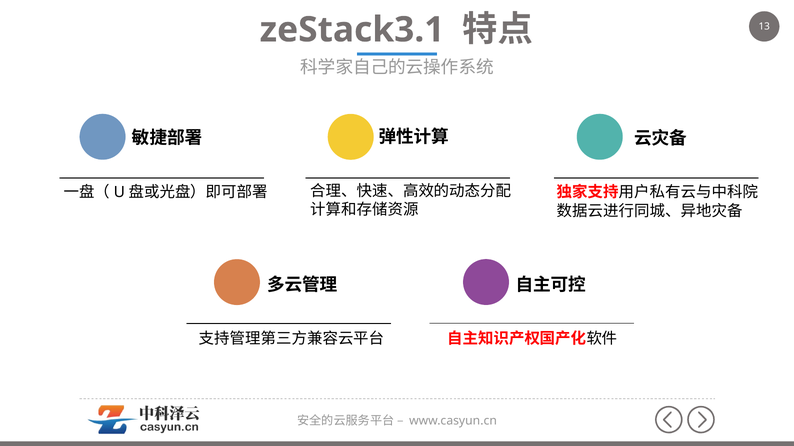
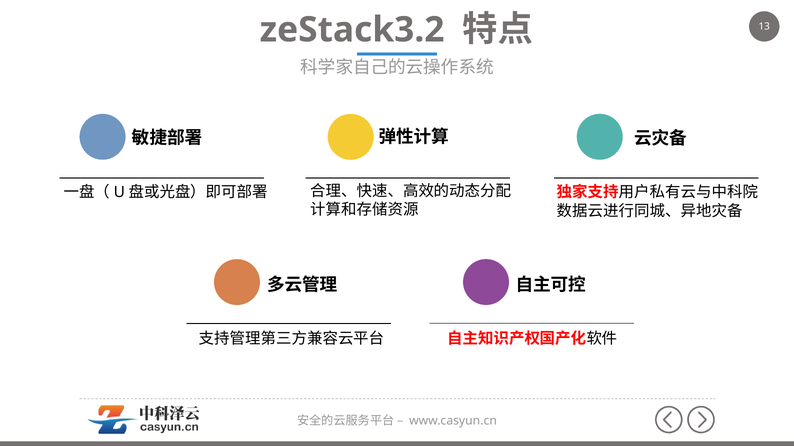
zeStack3.1: zeStack3.1 -> zeStack3.2
